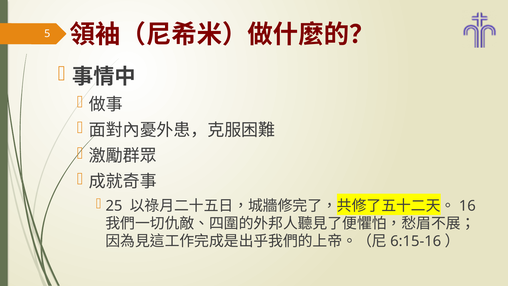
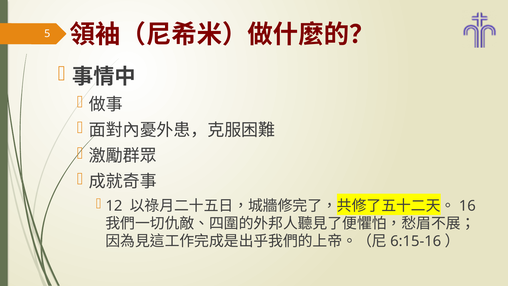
25: 25 -> 12
